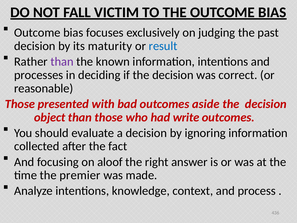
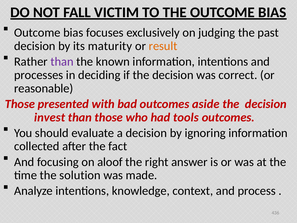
result colour: blue -> orange
object: object -> invest
write: write -> tools
premier: premier -> solution
